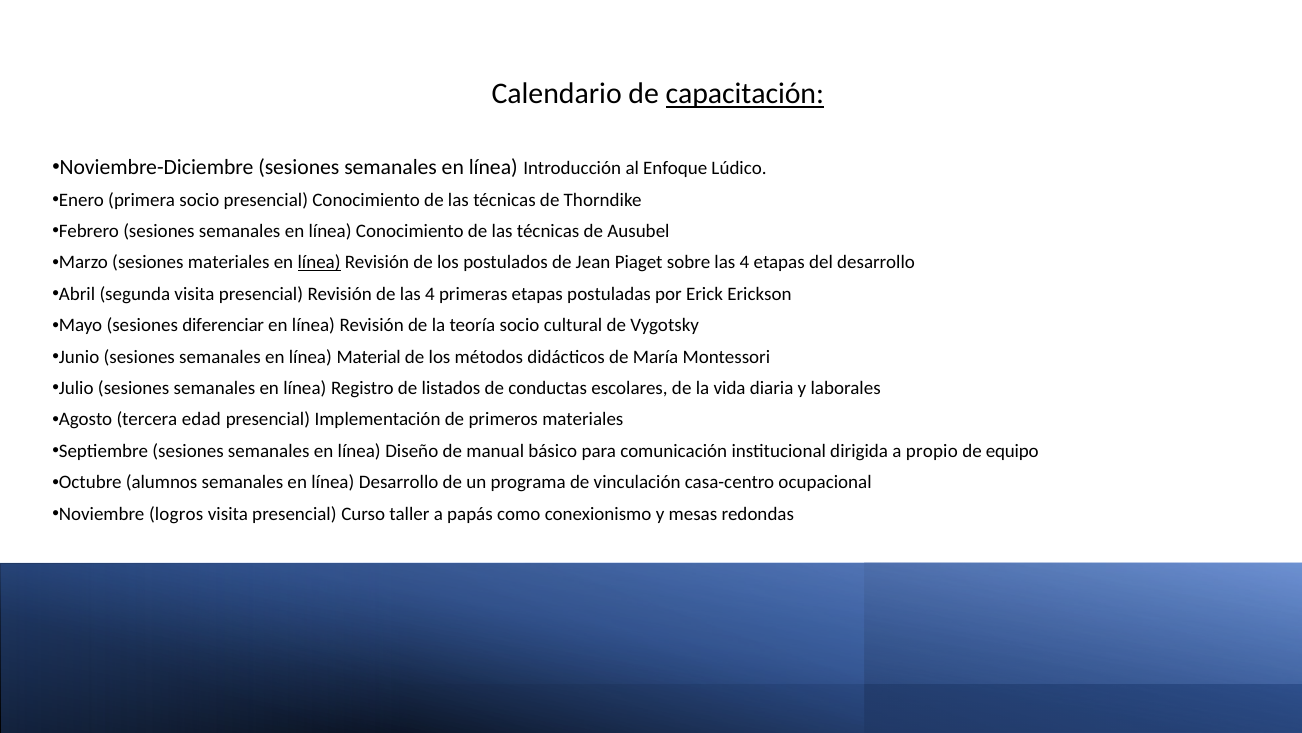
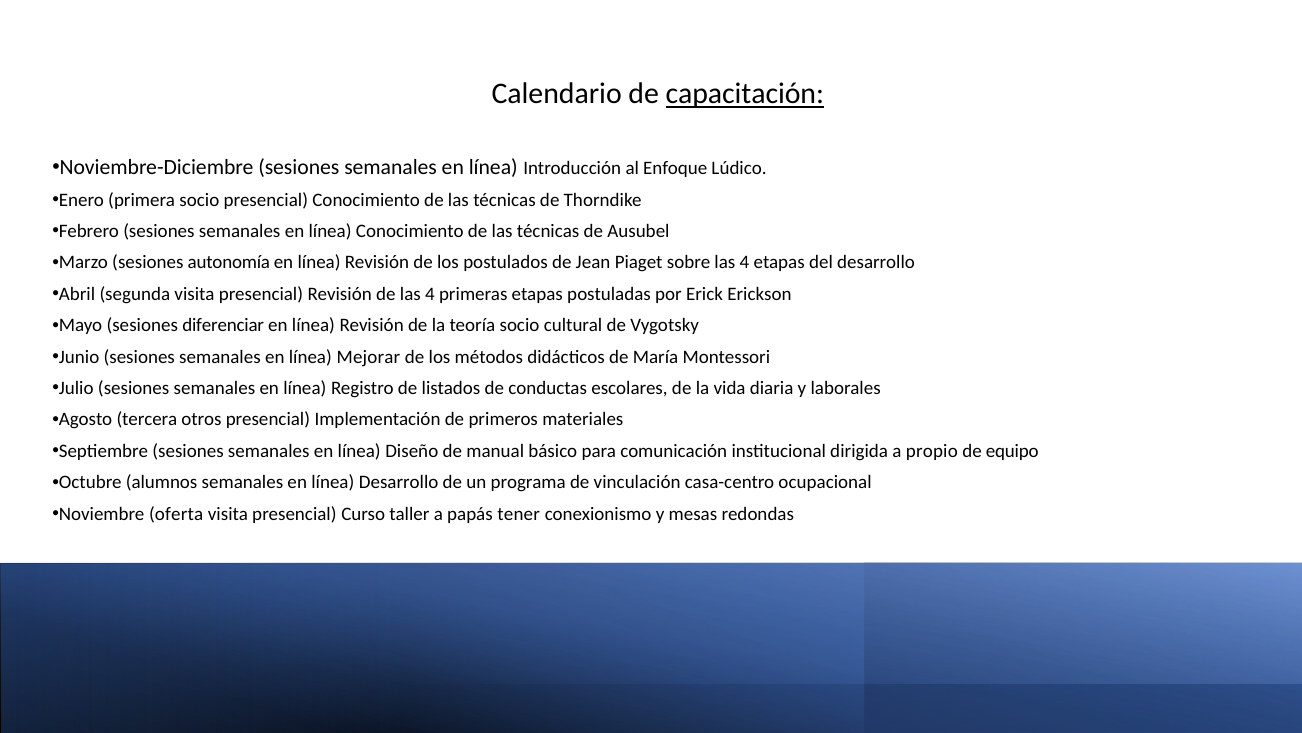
sesiones materiales: materiales -> autonomía
línea at (319, 262) underline: present -> none
Material: Material -> Mejorar
edad: edad -> otros
logros: logros -> oferta
como: como -> tener
